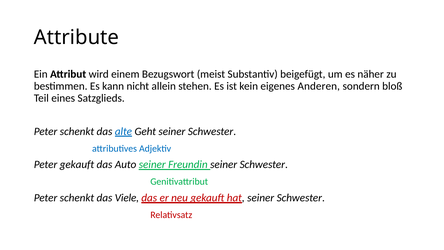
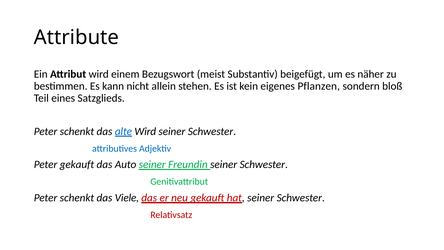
Anderen: Anderen -> Pflanzen
alte Geht: Geht -> Wird
